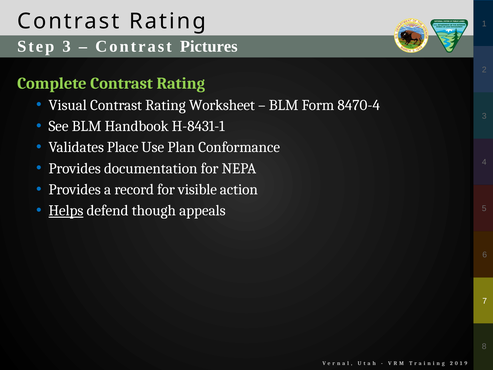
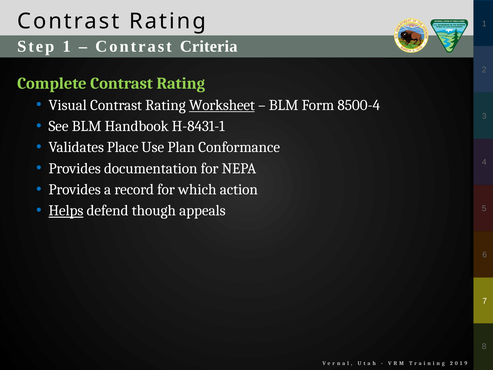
Step 3: 3 -> 1
Pictures: Pictures -> Criteria
Worksheet underline: none -> present
8470-4: 8470-4 -> 8500-4
visible: visible -> which
